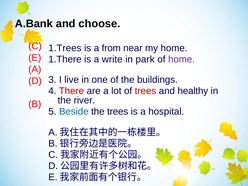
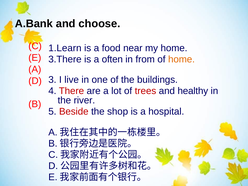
1.Trees: 1.Trees -> 1.Learn
from: from -> food
1.There: 1.There -> 3.There
write: write -> often
park: park -> from
home at (181, 59) colour: purple -> orange
Beside colour: blue -> red
the trees: trees -> shop
